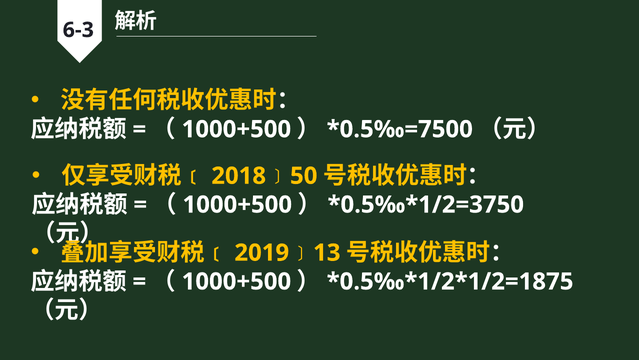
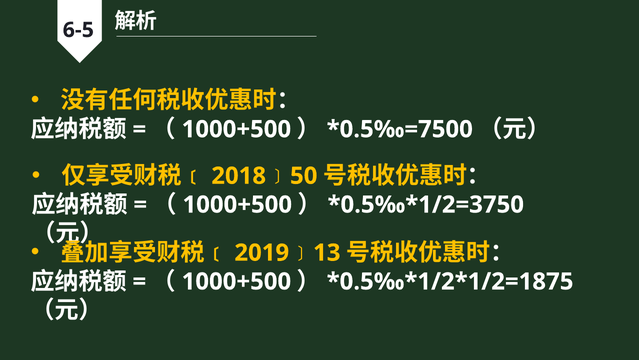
6-3: 6-3 -> 6-5
